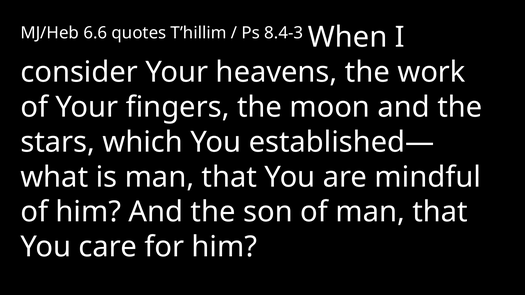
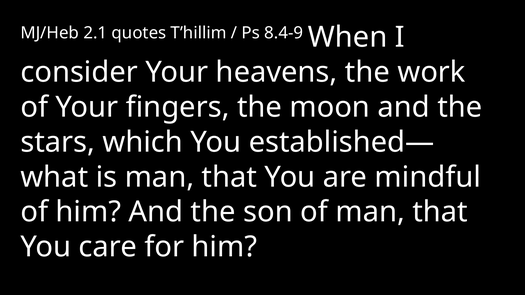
6.6: 6.6 -> 2.1
8.4-3: 8.4-3 -> 8.4-9
